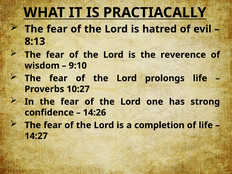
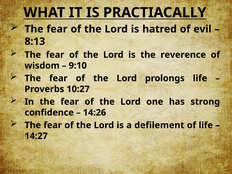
completion: completion -> defilement
